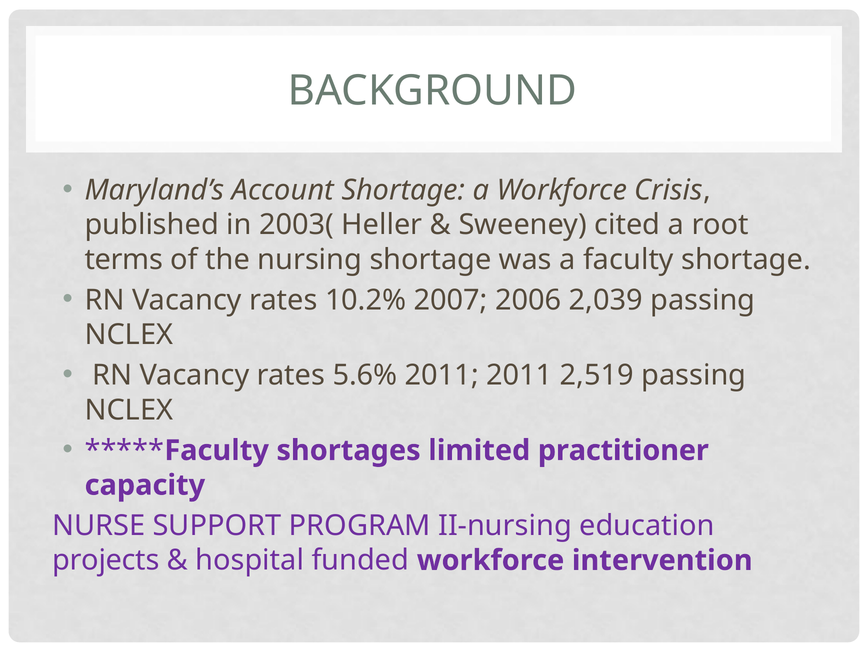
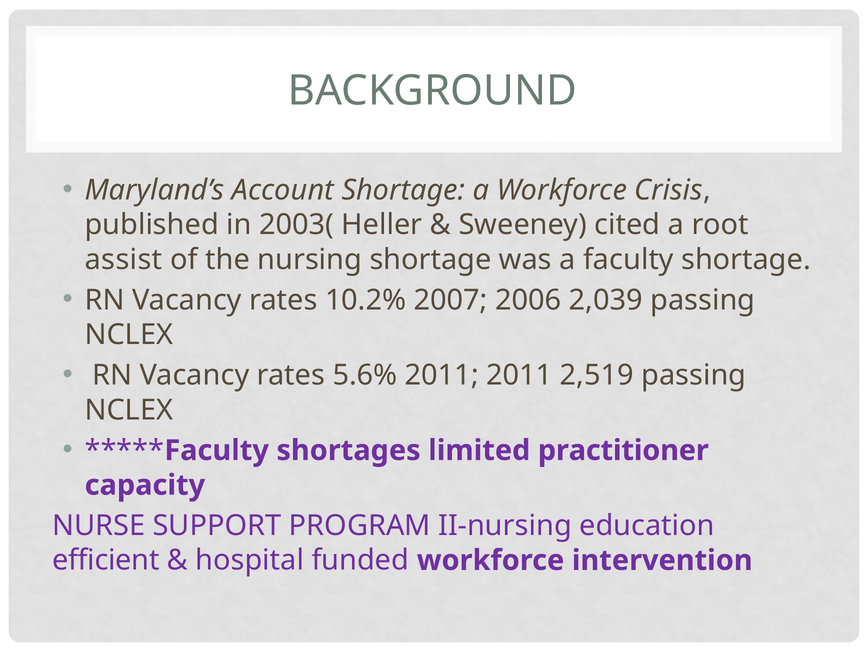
terms: terms -> assist
projects: projects -> efficient
